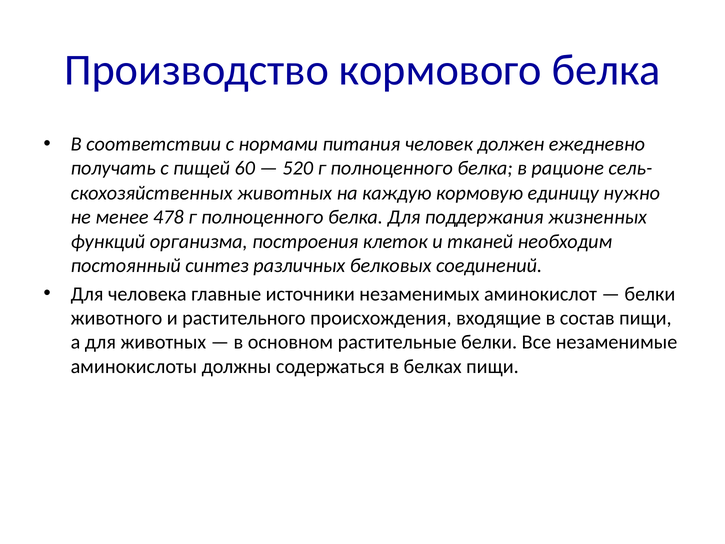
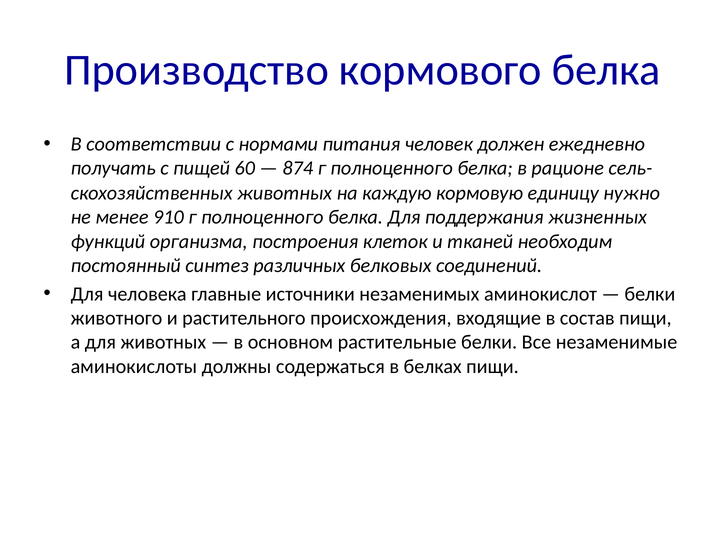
520: 520 -> 874
478: 478 -> 910
